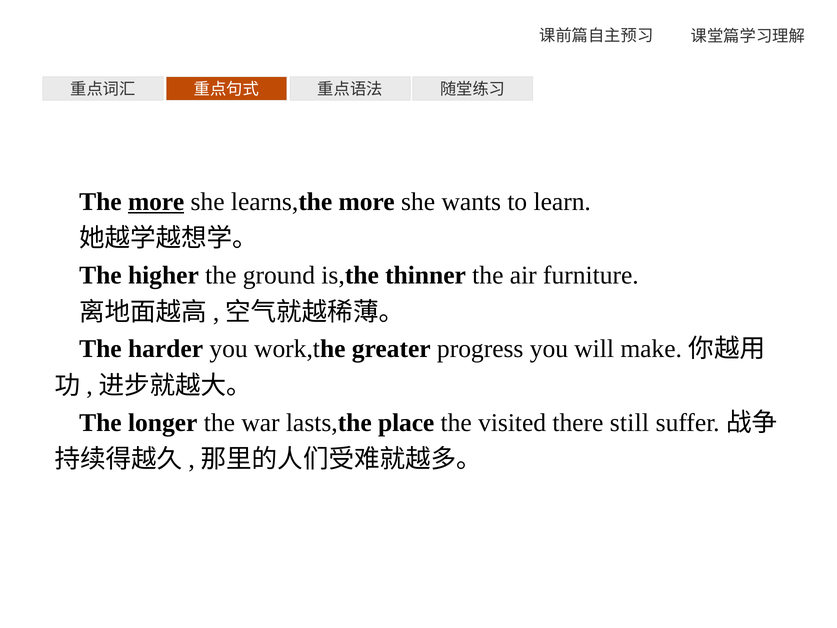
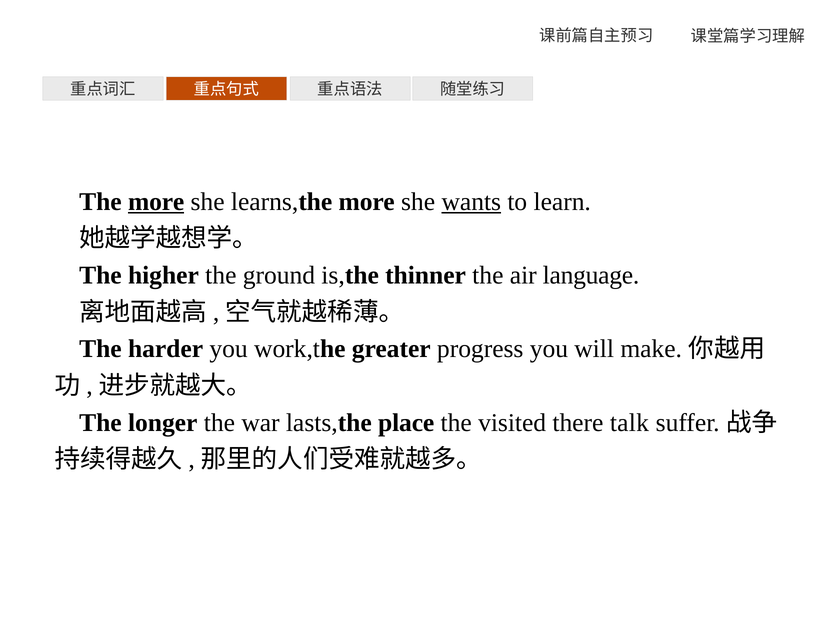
wants underline: none -> present
furniture: furniture -> language
still: still -> talk
